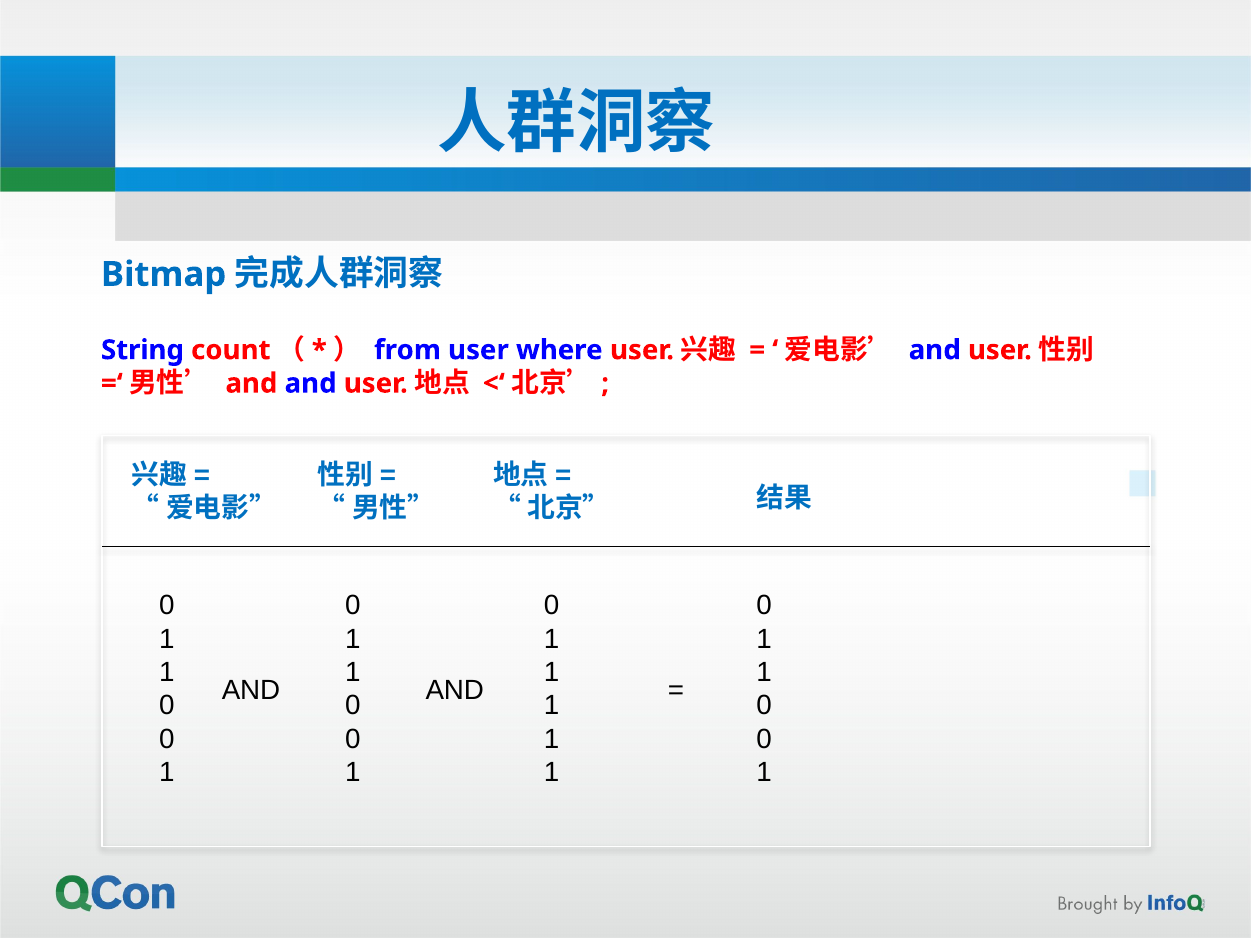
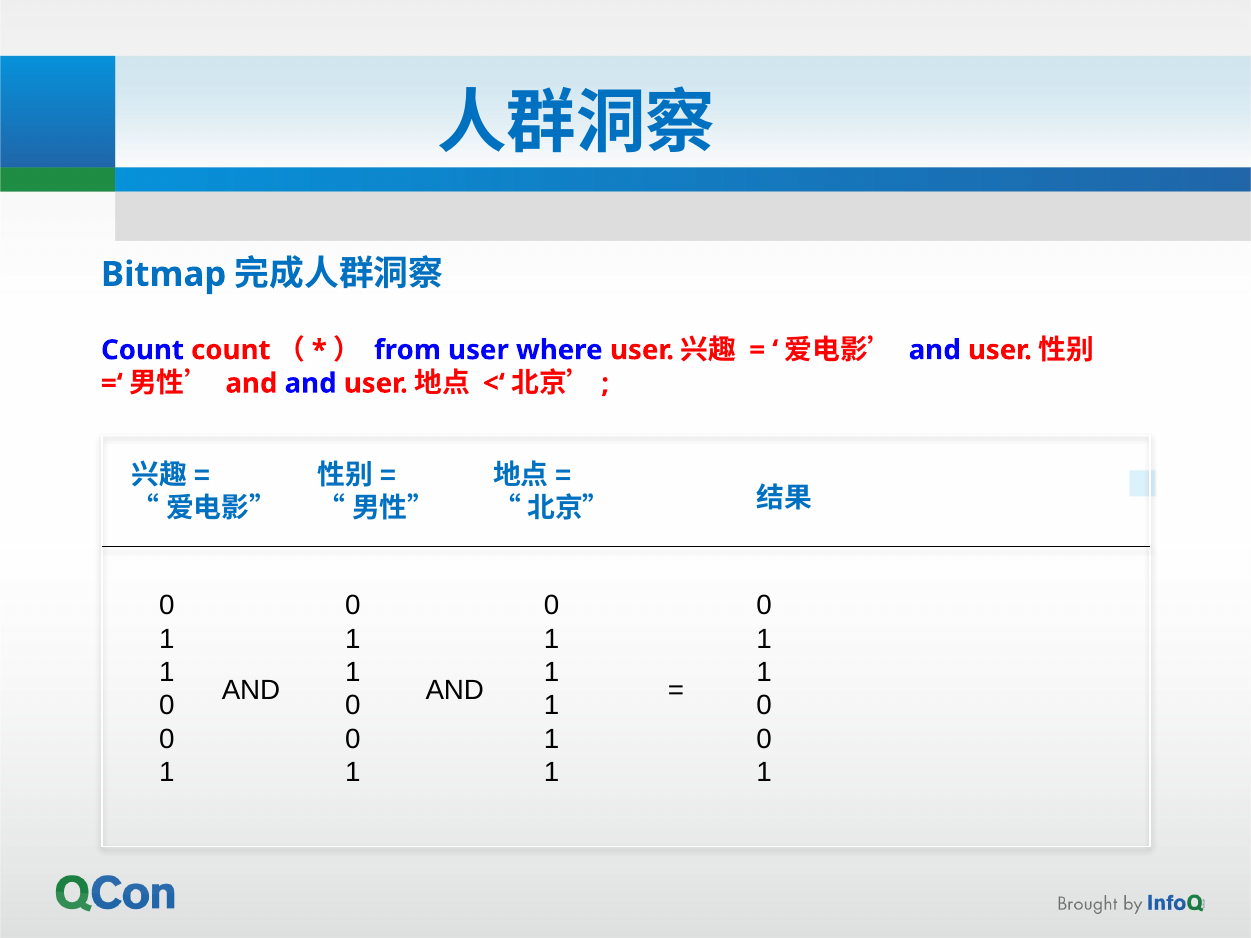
String at (142, 350): String -> Count
